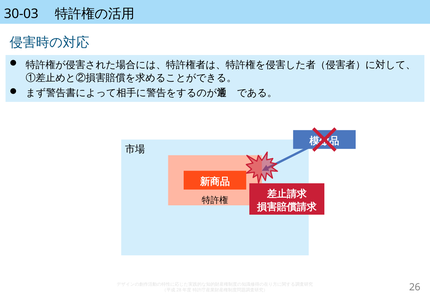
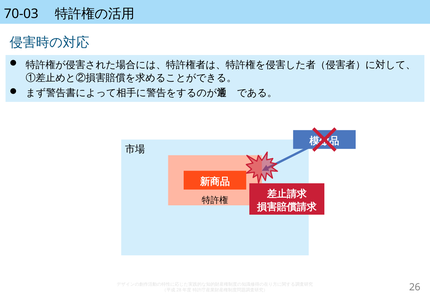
30-03: 30-03 -> 70-03
